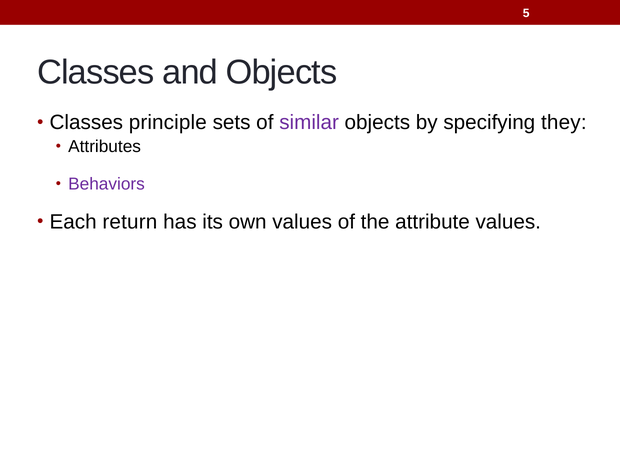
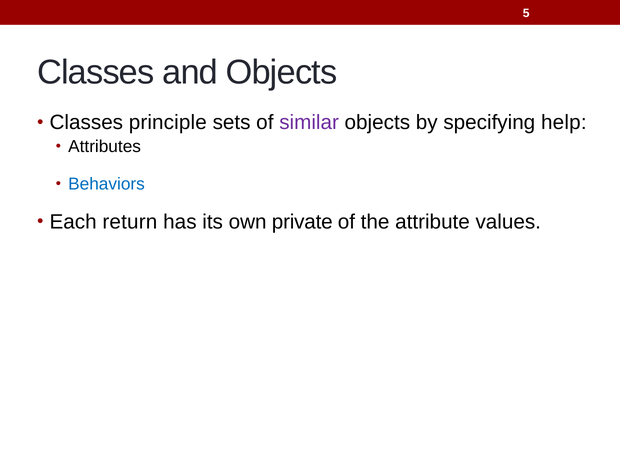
they: they -> help
Behaviors colour: purple -> blue
own values: values -> private
